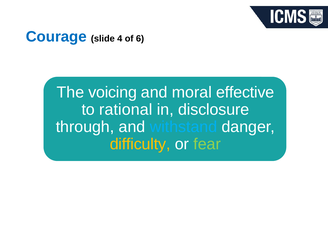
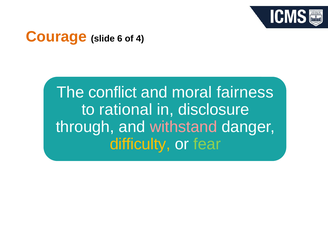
Courage colour: blue -> orange
4: 4 -> 6
6: 6 -> 4
voicing: voicing -> conflict
effective: effective -> fairness
withstand colour: light blue -> pink
